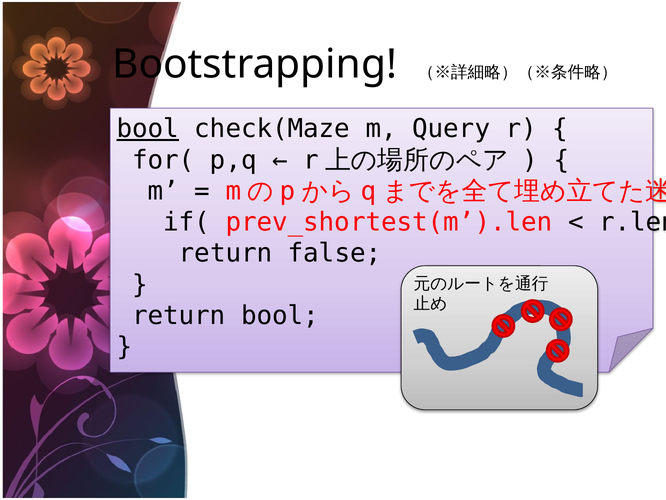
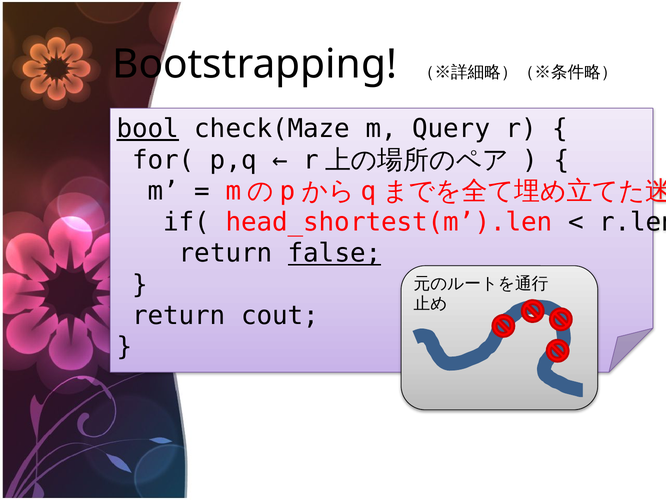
prev_shortest(m’).len: prev_shortest(m’).len -> head_shortest(m’).len
false underline: none -> present
return bool: bool -> cout
